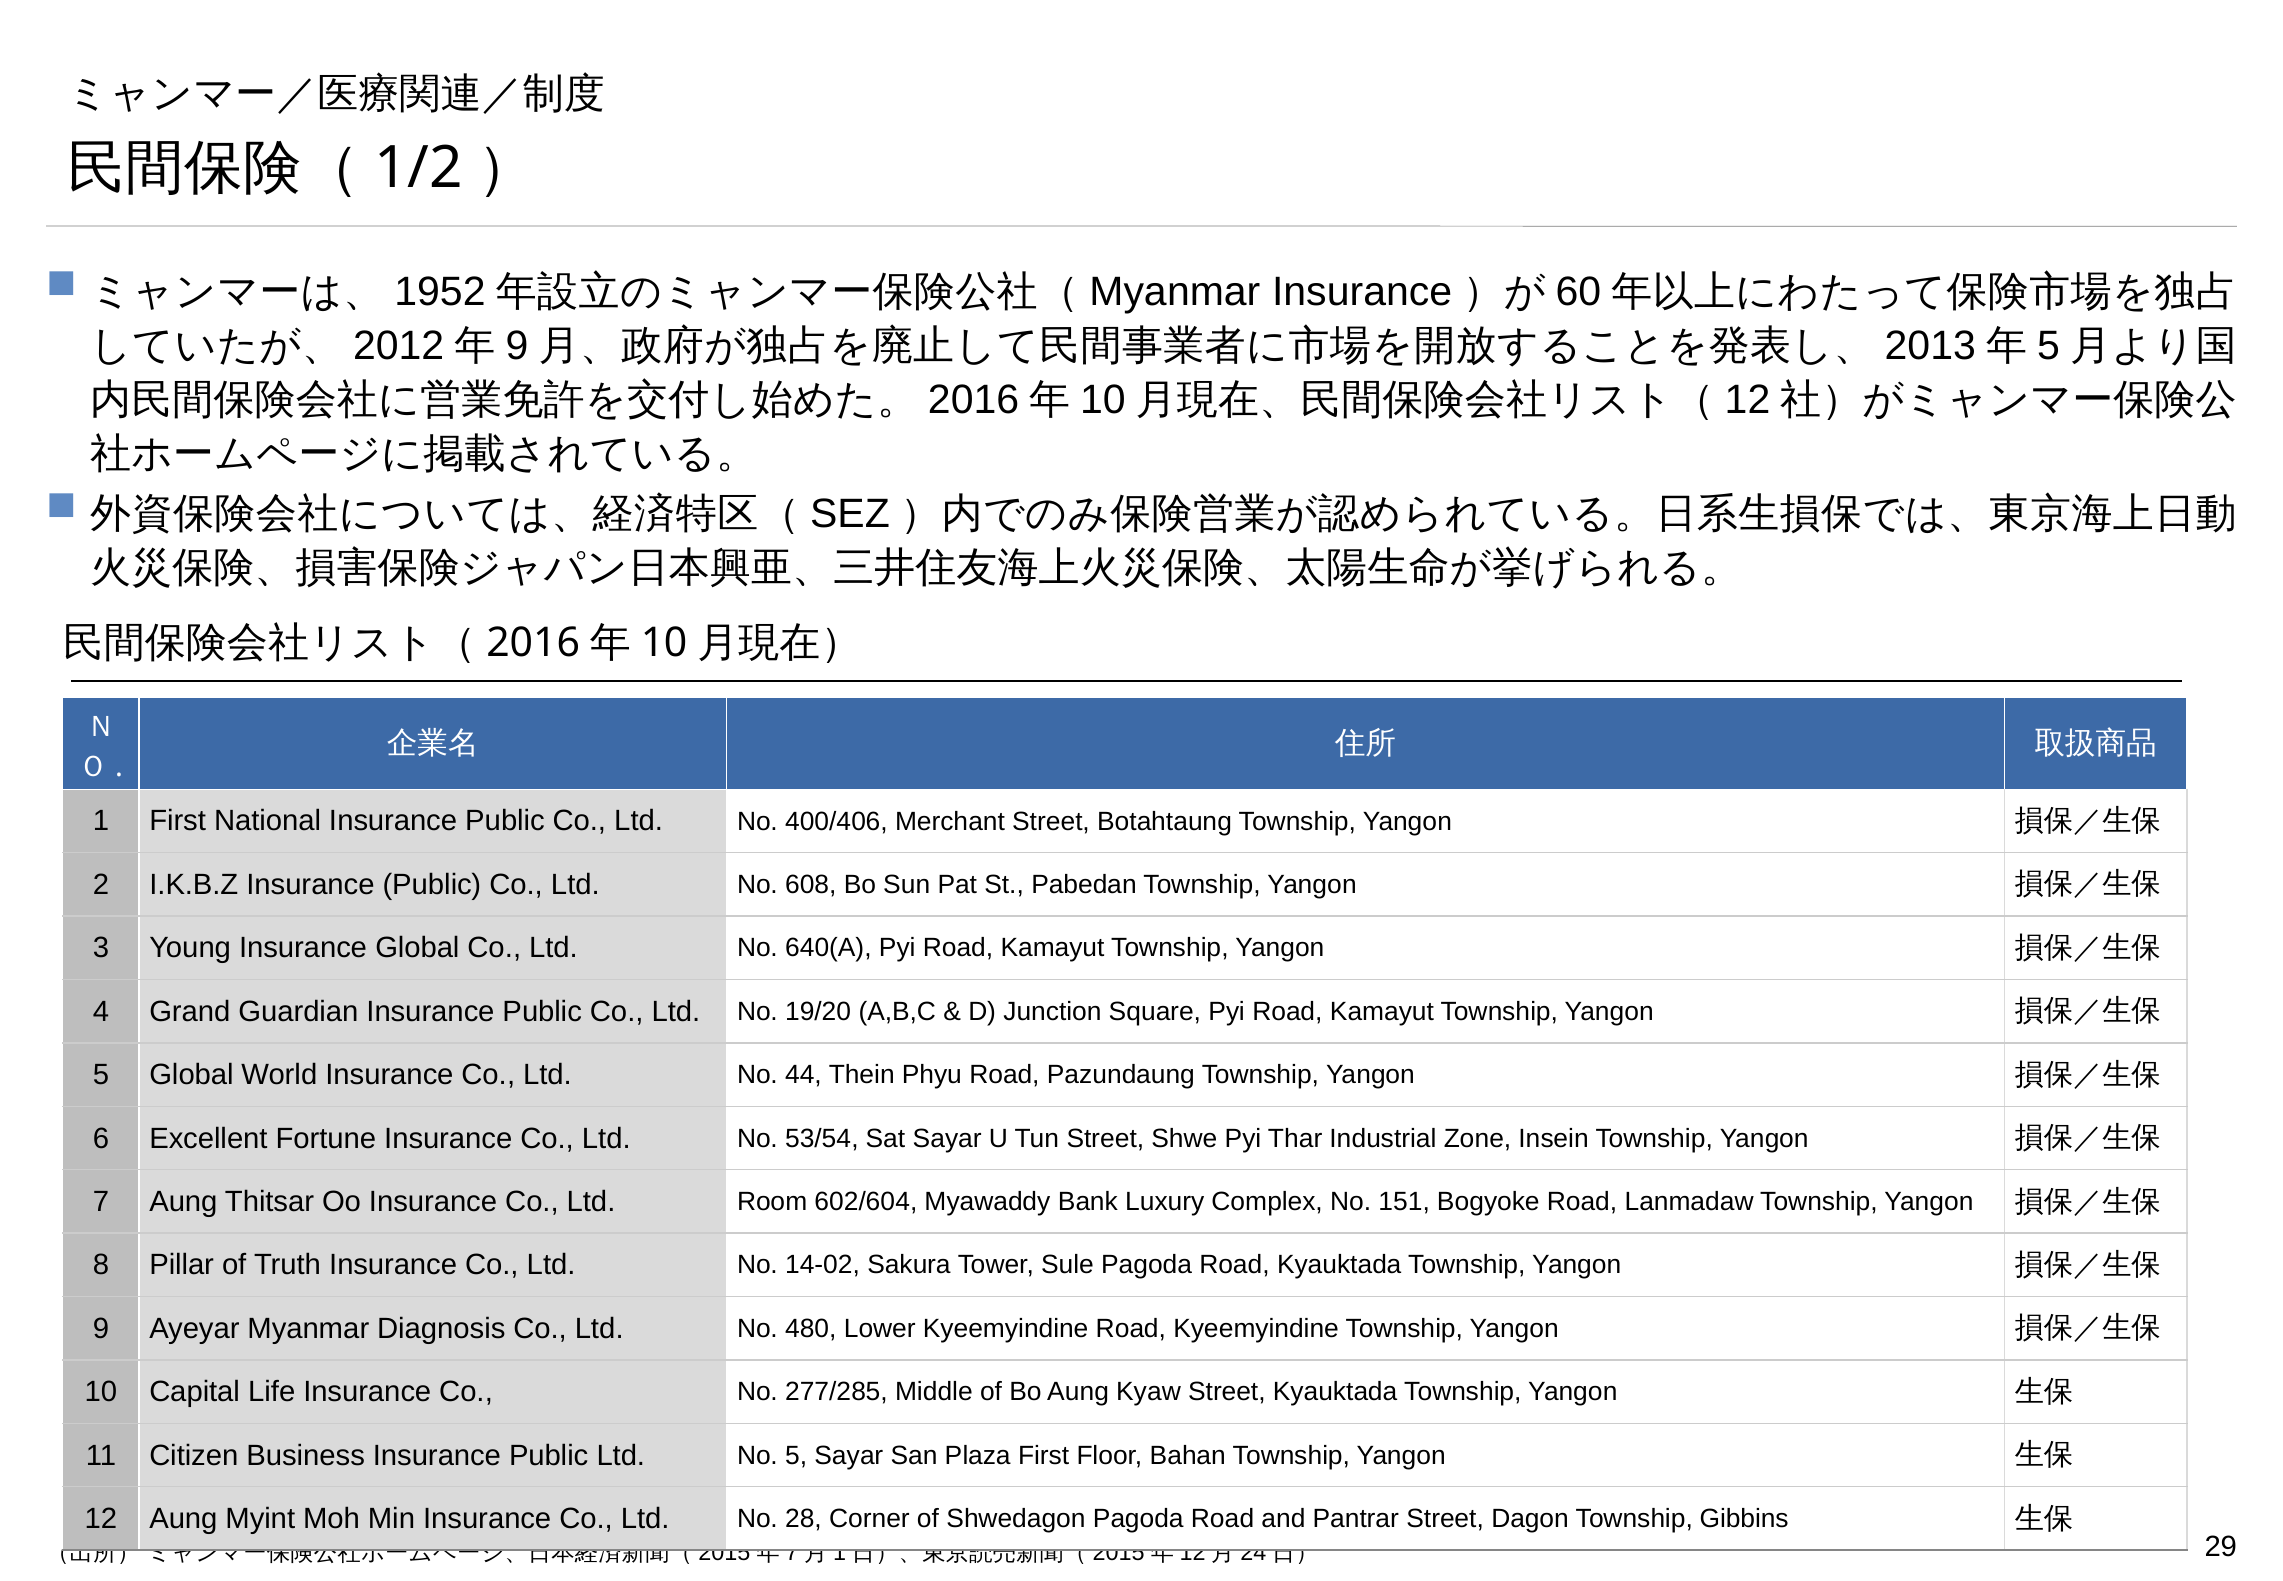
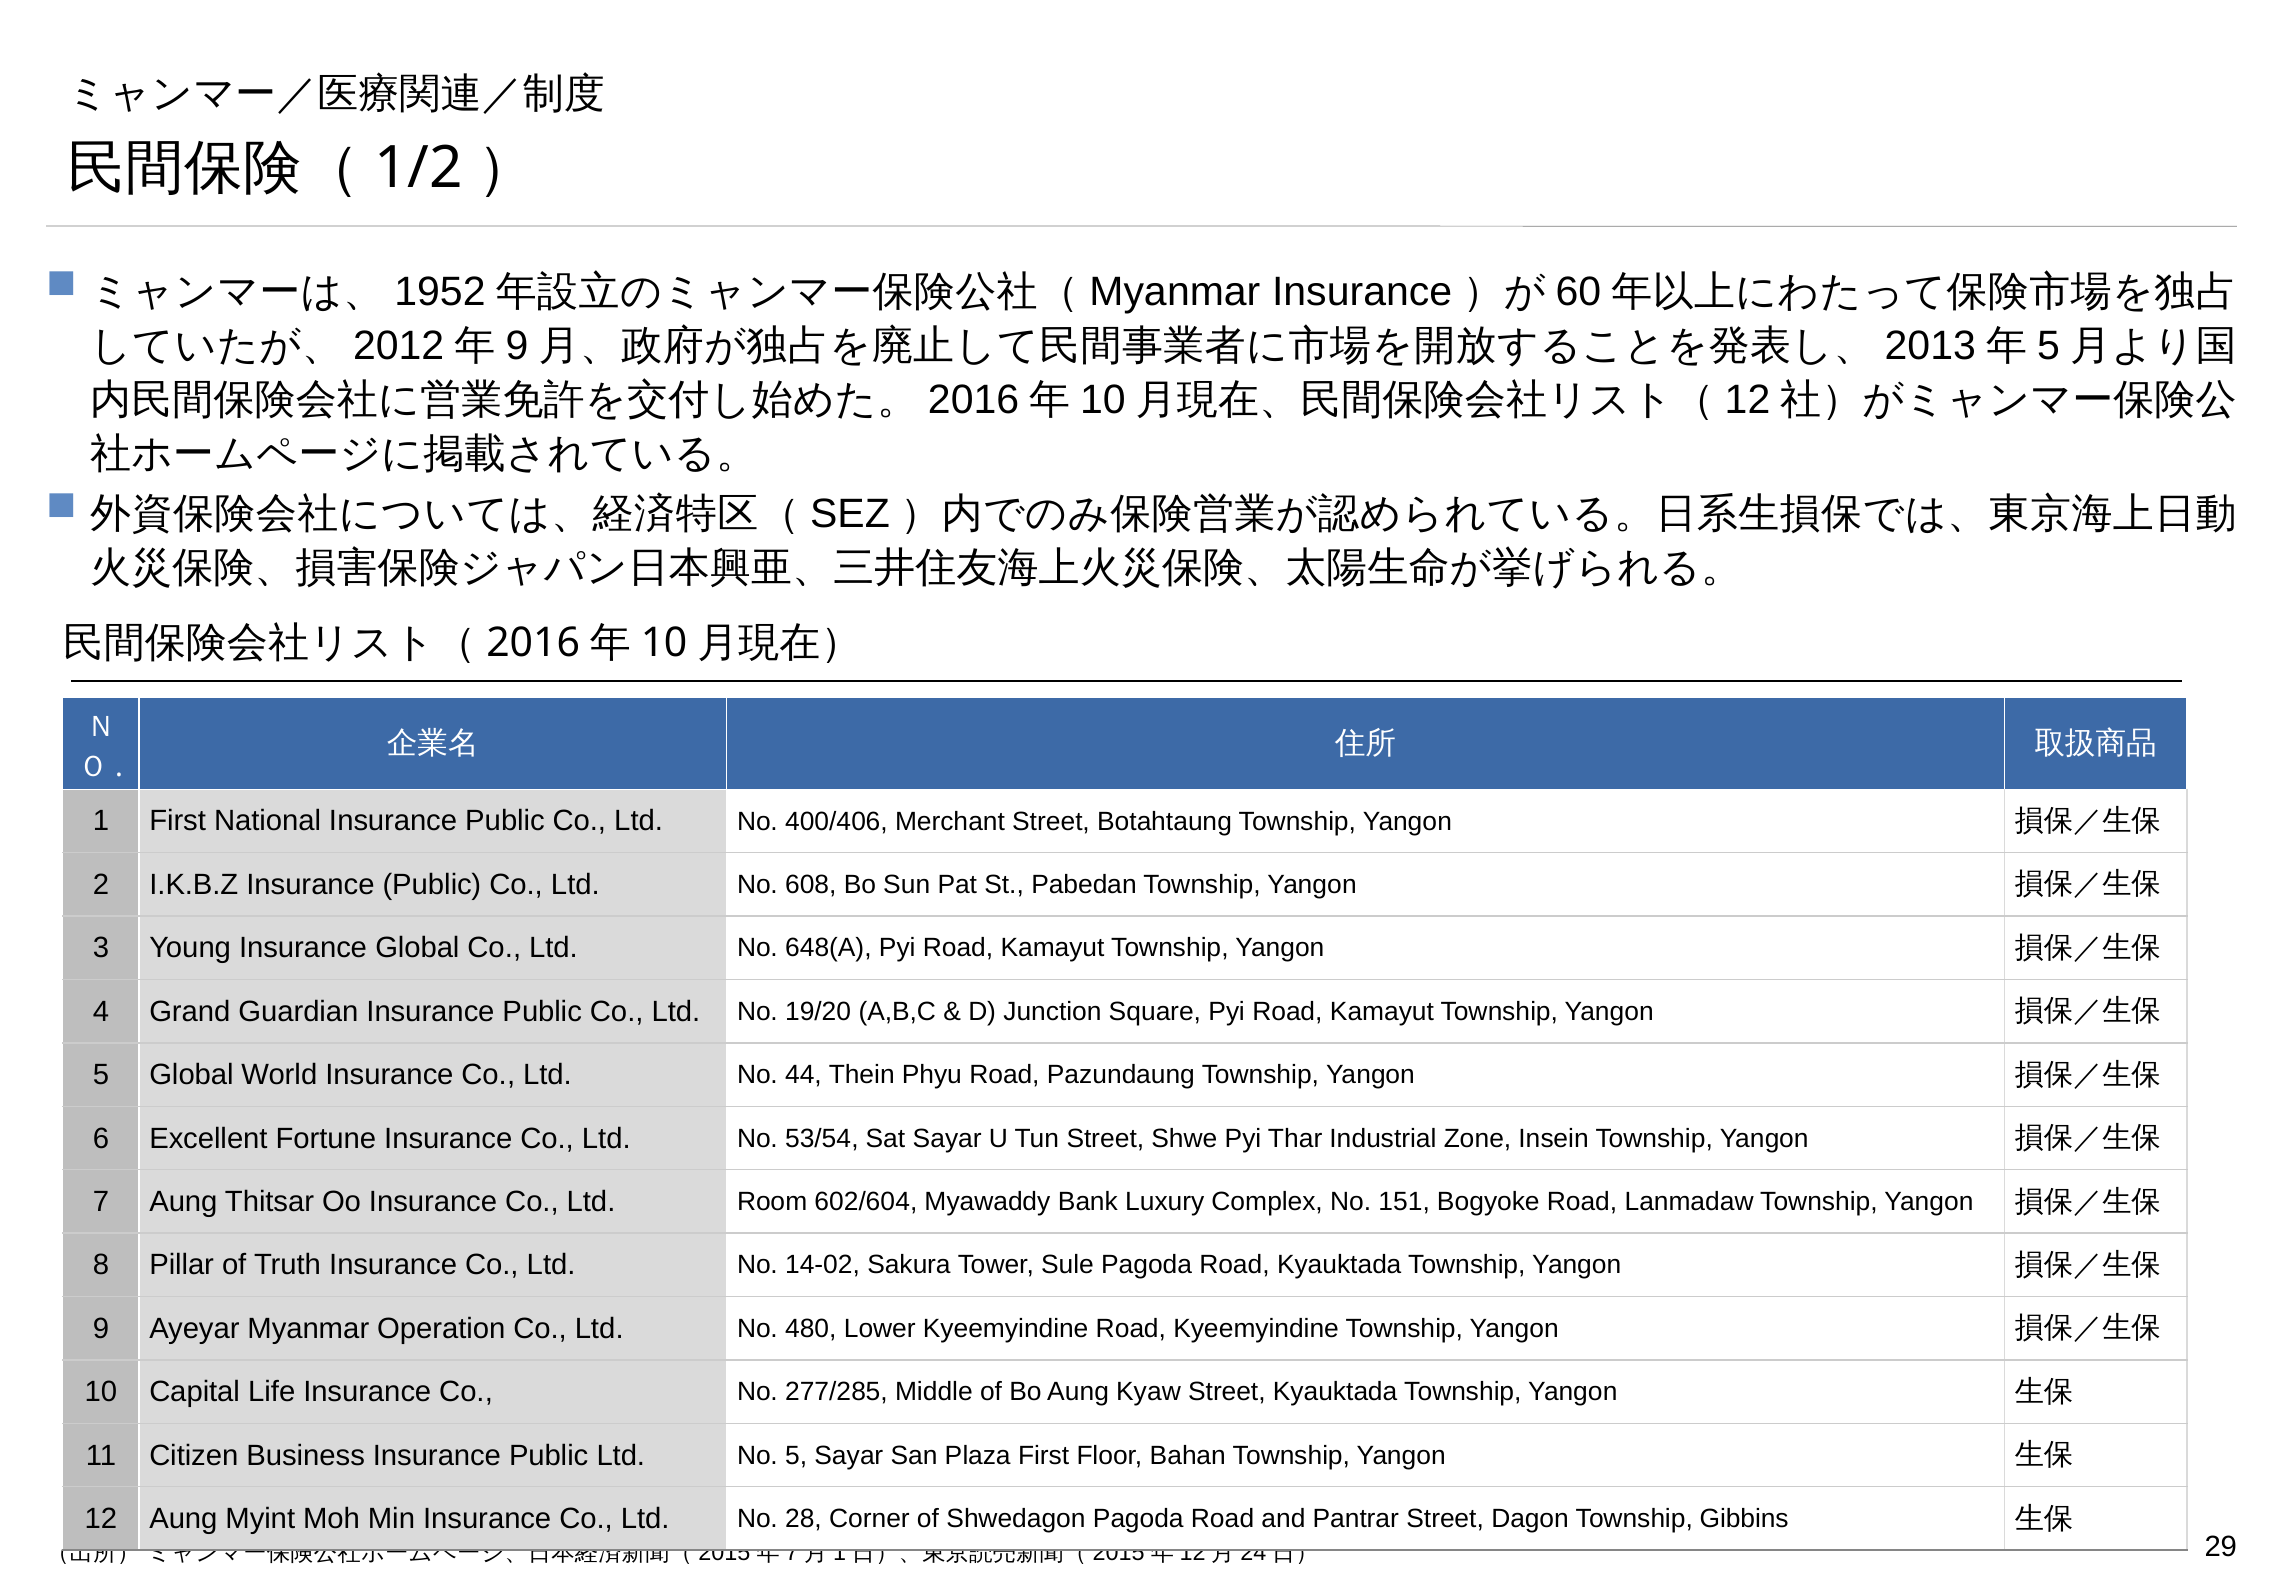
640(A: 640(A -> 648(A
Diagnosis: Diagnosis -> Operation
